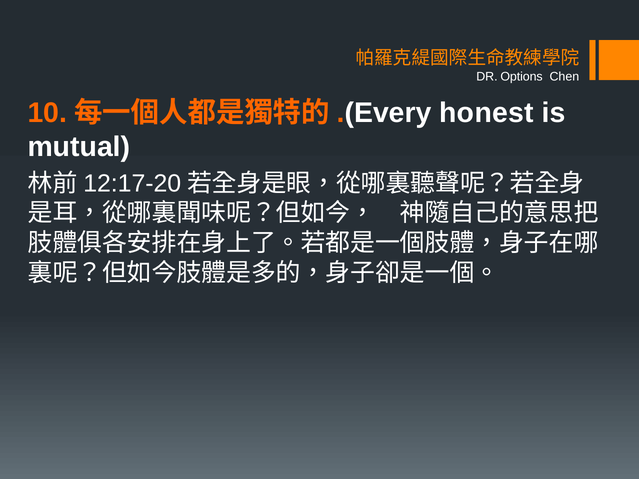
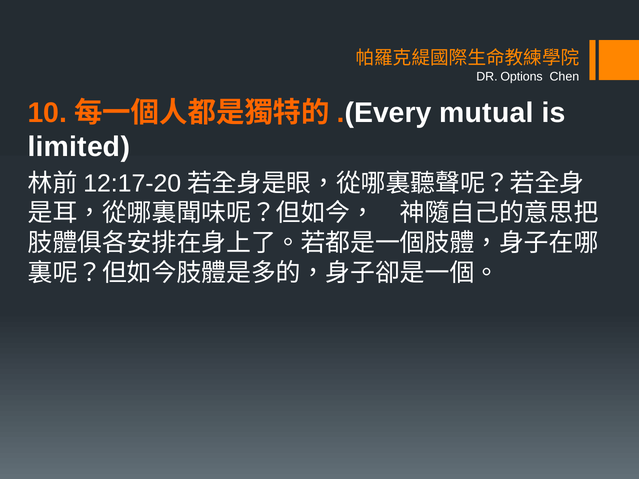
honest: honest -> mutual
mutual: mutual -> limited
